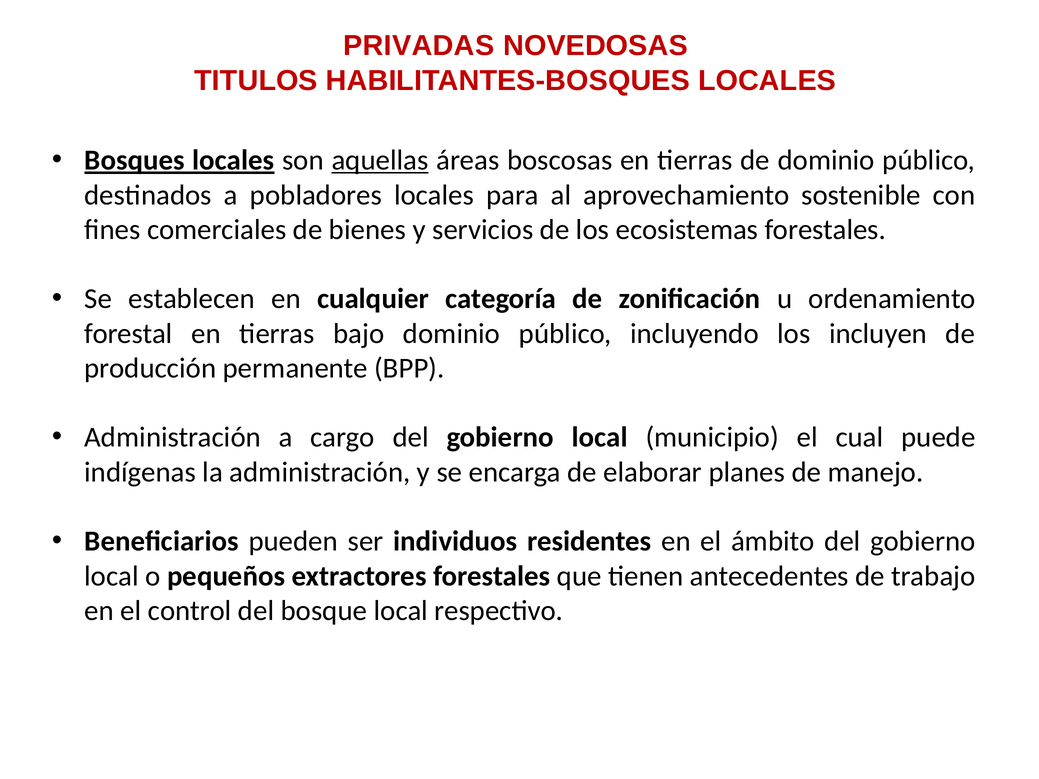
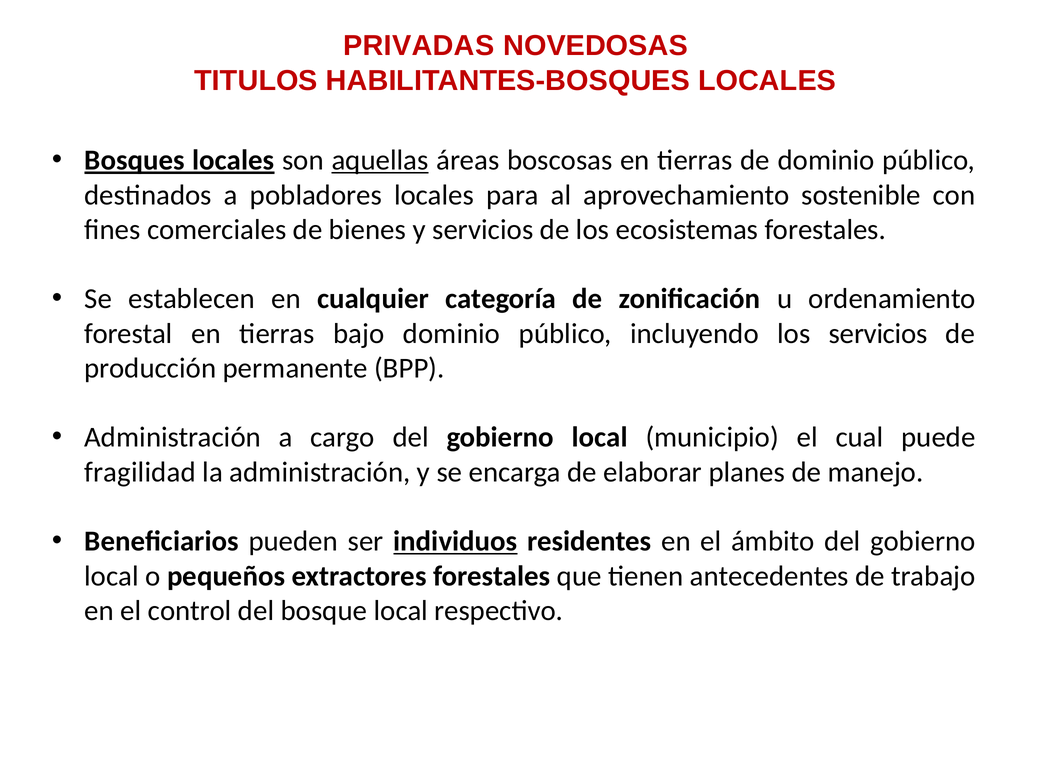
los incluyen: incluyen -> servicios
indígenas: indígenas -> fragilidad
individuos underline: none -> present
